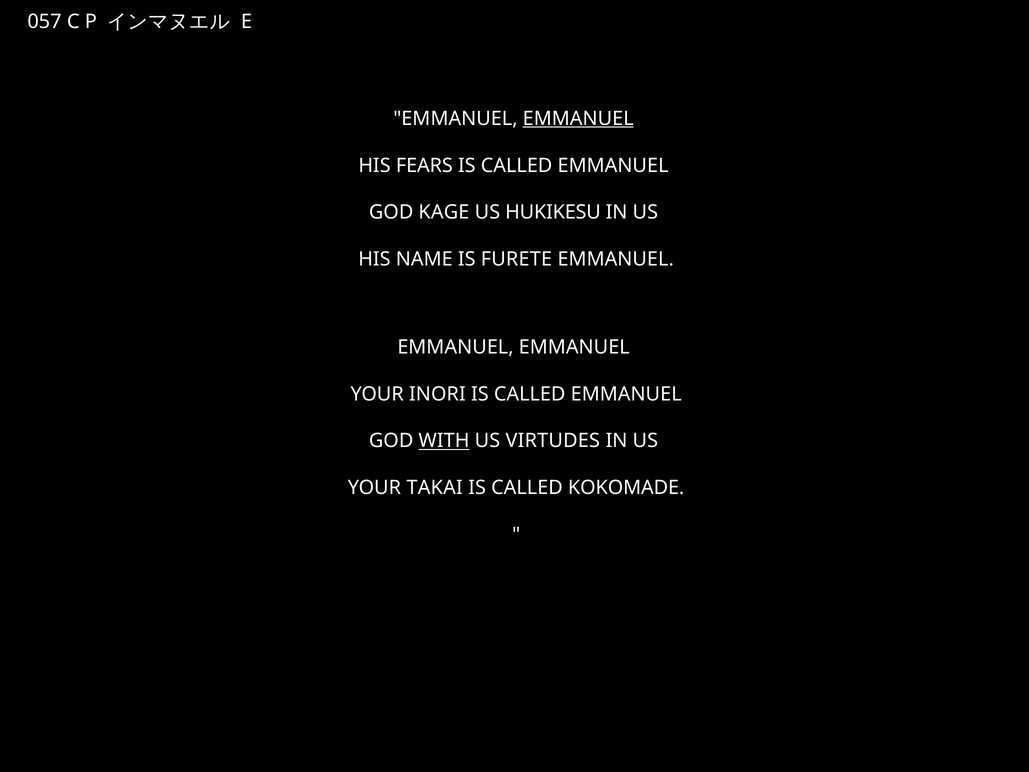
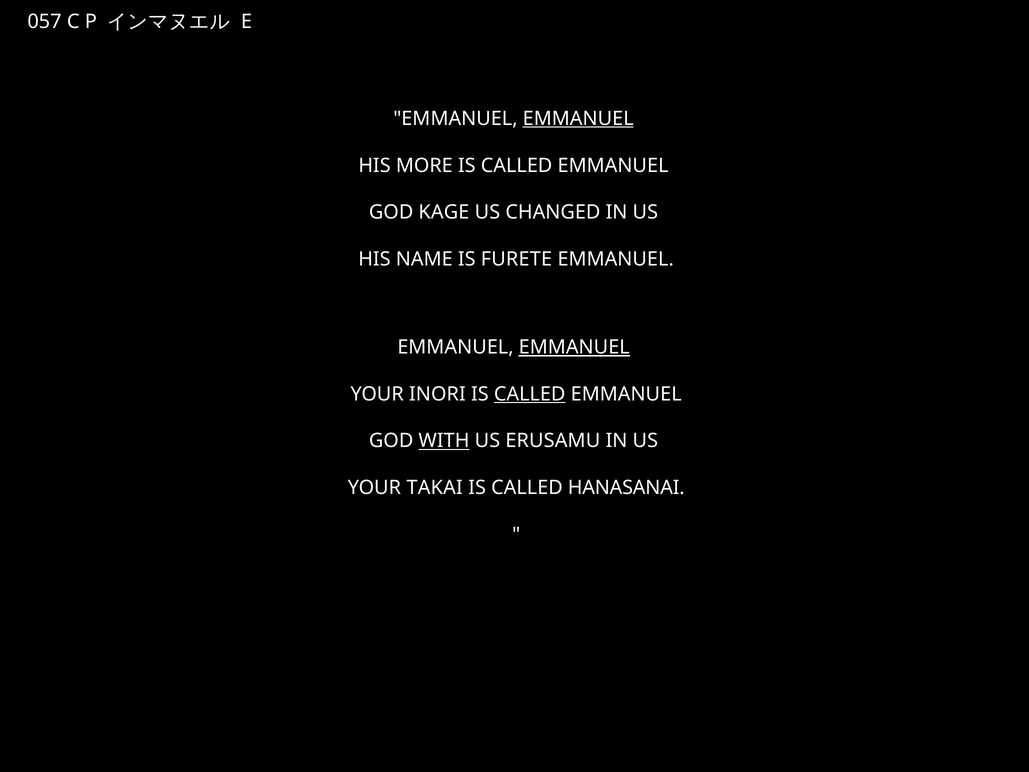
FEARS: FEARS -> MORE
HUKIKESU: HUKIKESU -> CHANGED
EMMANUEL at (574, 347) underline: none -> present
CALLED at (530, 394) underline: none -> present
VIRTUDES: VIRTUDES -> ERUSAMU
KOKOMADE: KOKOMADE -> HANASANAI
